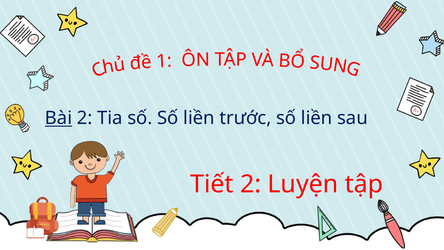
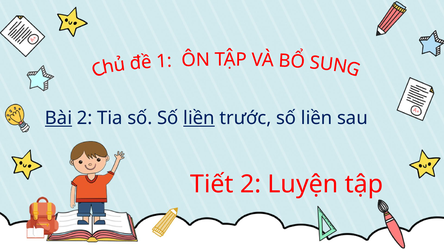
liền at (199, 118) underline: none -> present
